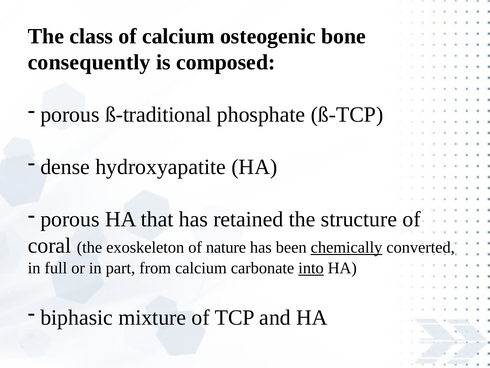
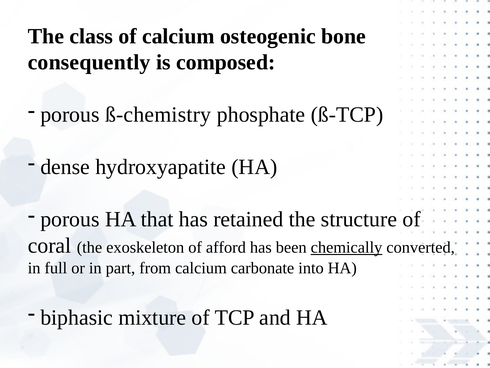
ß-traditional: ß-traditional -> ß-chemistry
nature: nature -> afford
into underline: present -> none
